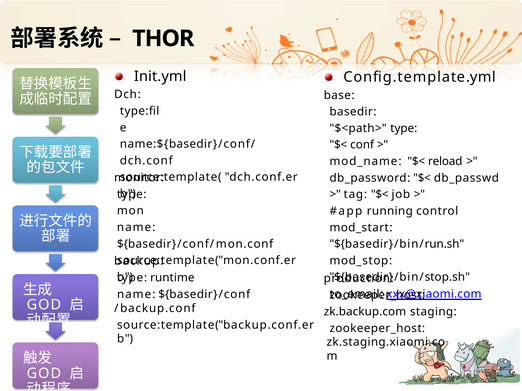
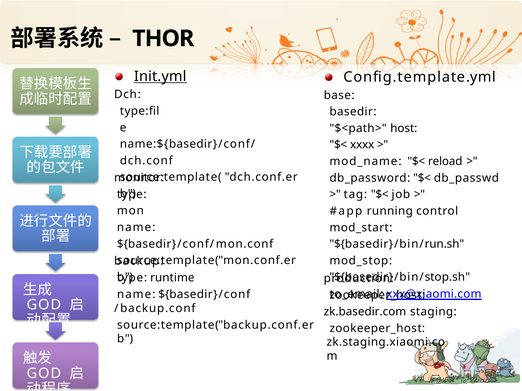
Init.yml underline: none -> present
$<path> type: type -> host
conf: conf -> xxxx
zk.backup.com: zk.backup.com -> zk.basedir.com
